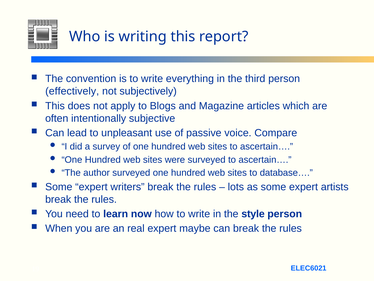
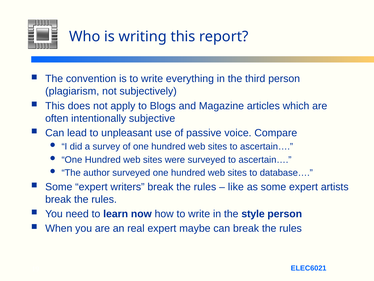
effectively: effectively -> plagiarism
lots: lots -> like
